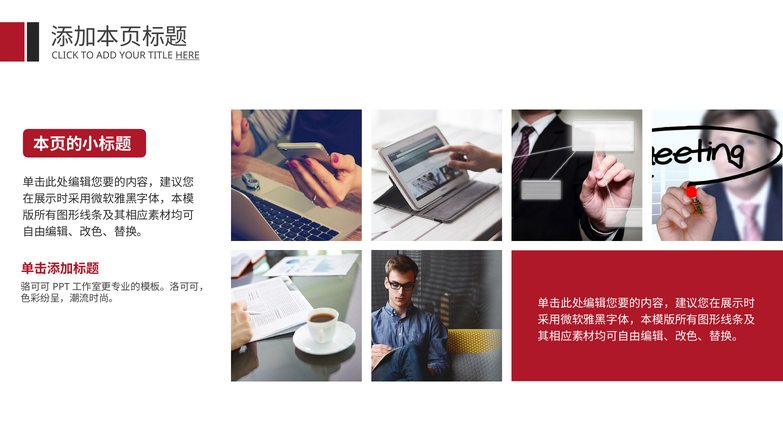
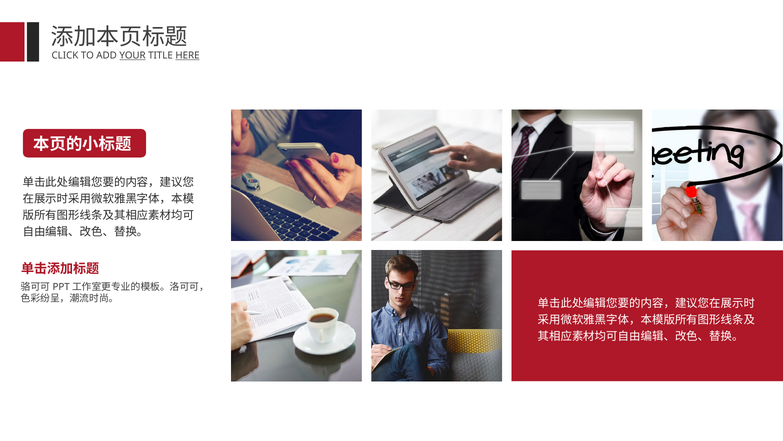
YOUR underline: none -> present
